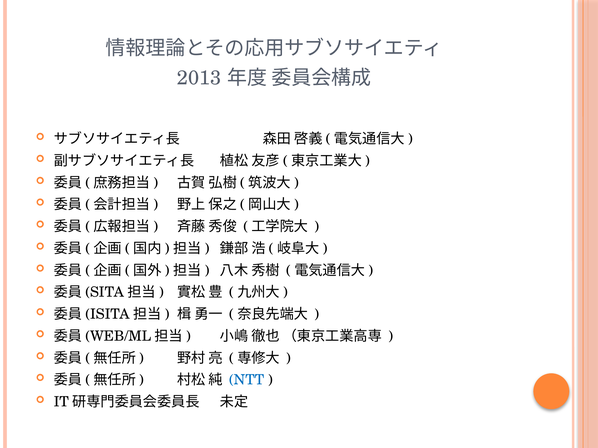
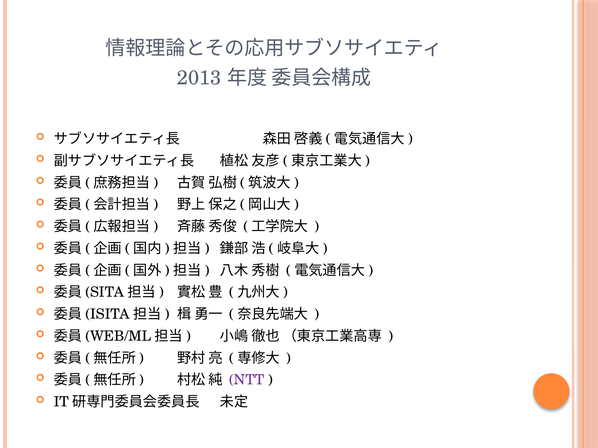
NTT colour: blue -> purple
